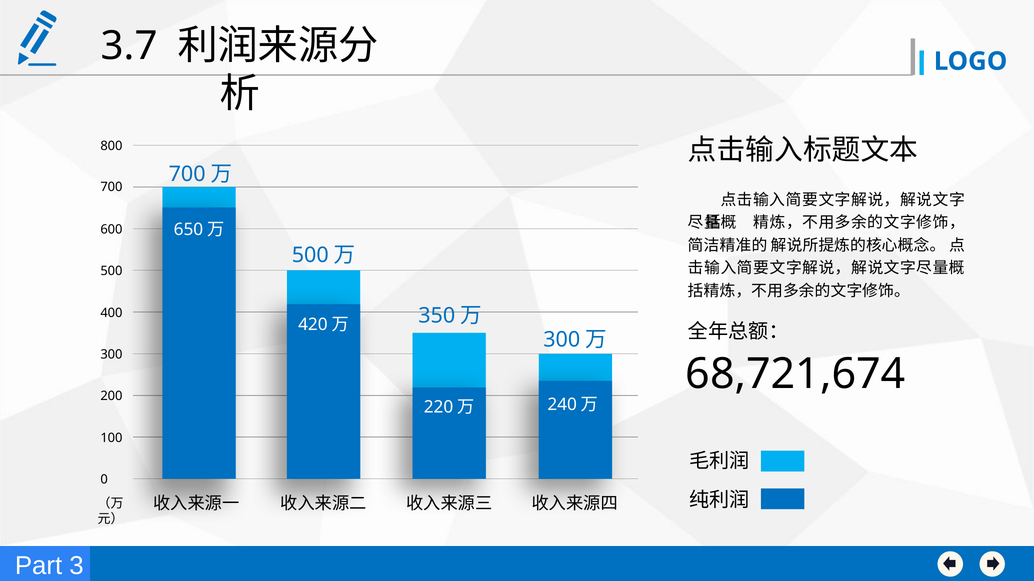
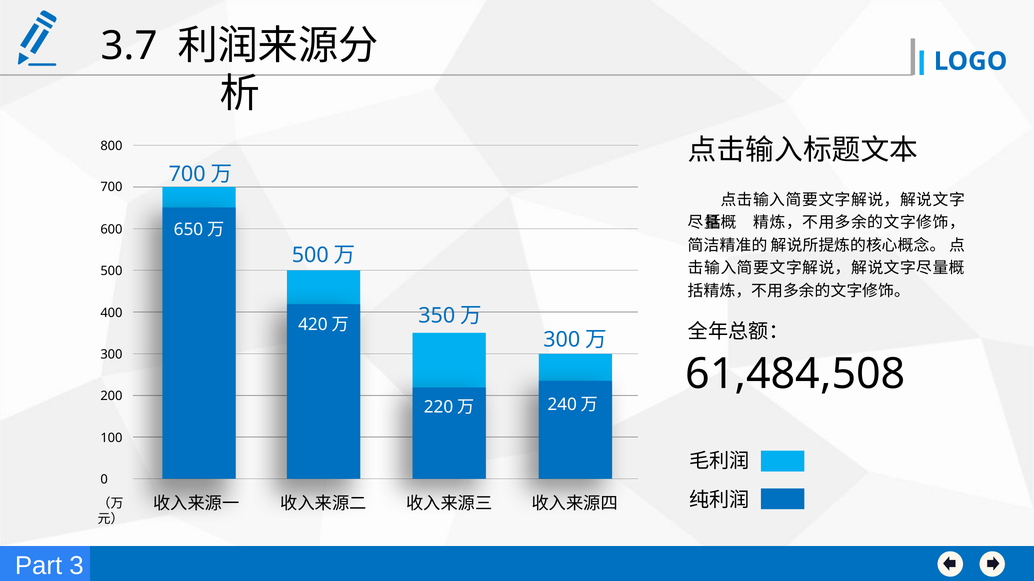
68,721,674: 68,721,674 -> 61,484,508
